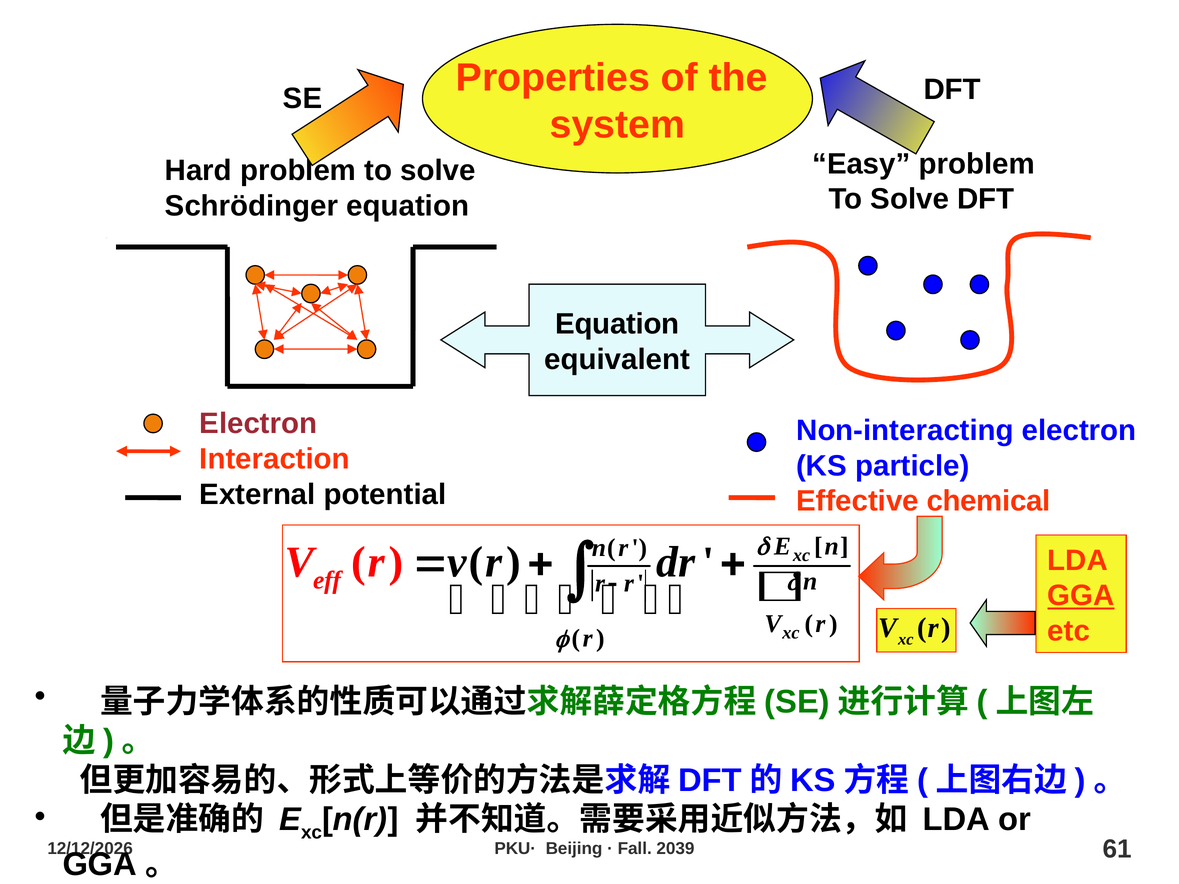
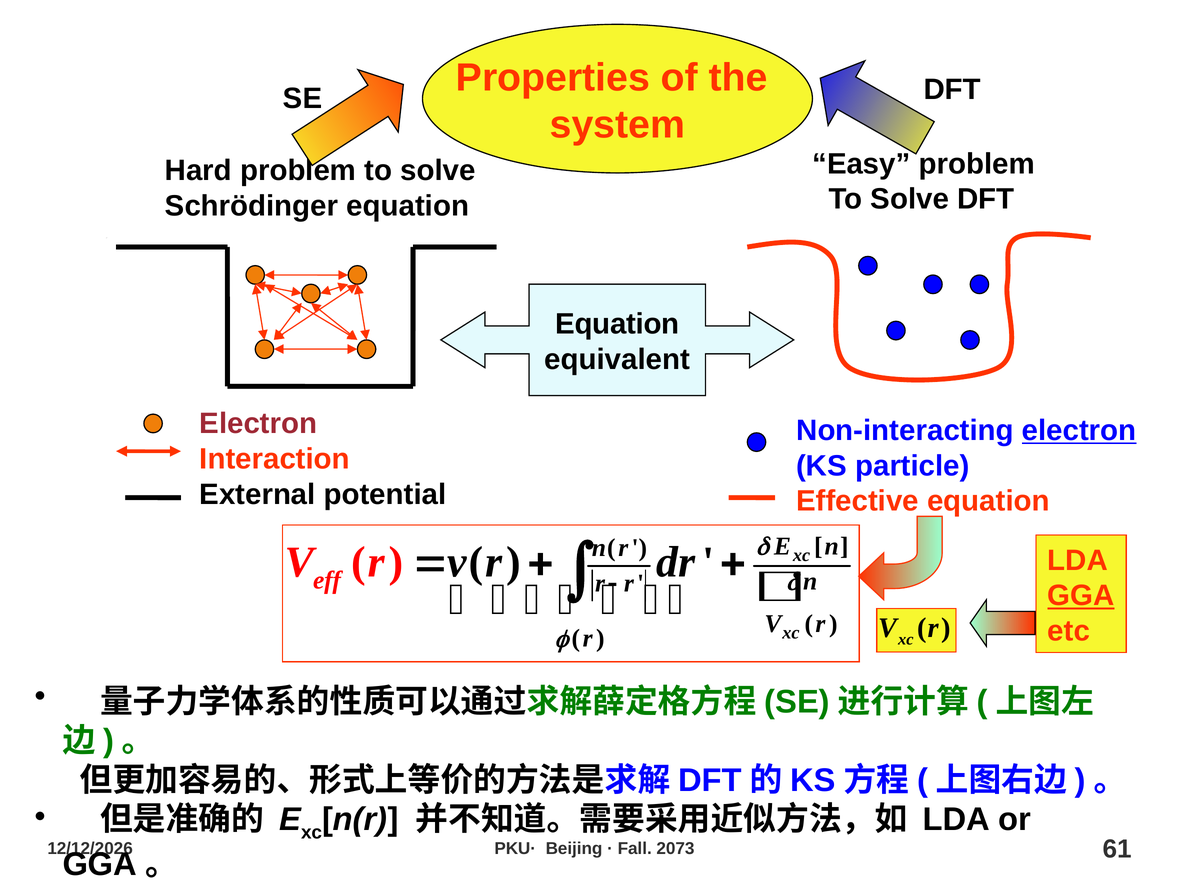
electron at (1079, 431) underline: none -> present
Effective chemical: chemical -> equation
2039: 2039 -> 2073
